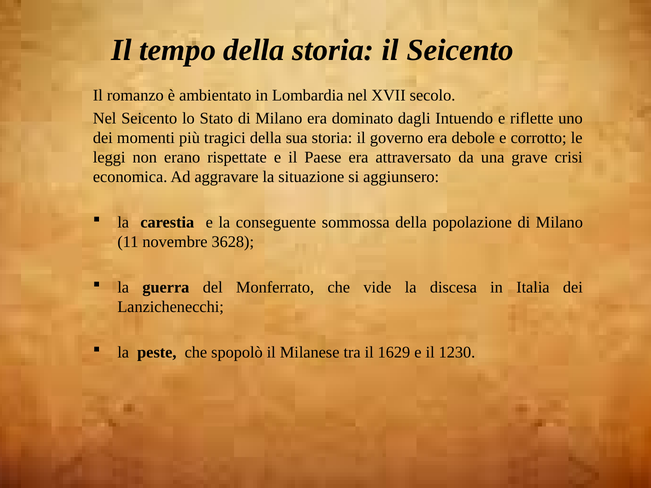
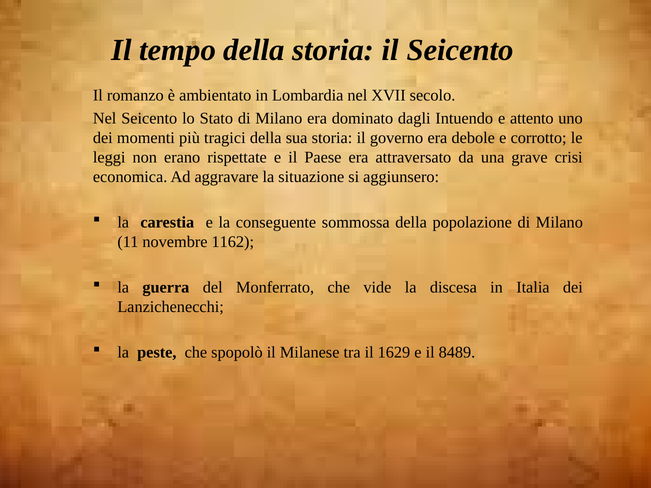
riflette: riflette -> attento
3628: 3628 -> 1162
1230: 1230 -> 8489
